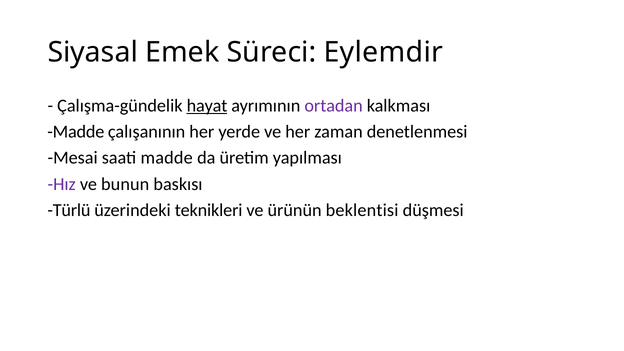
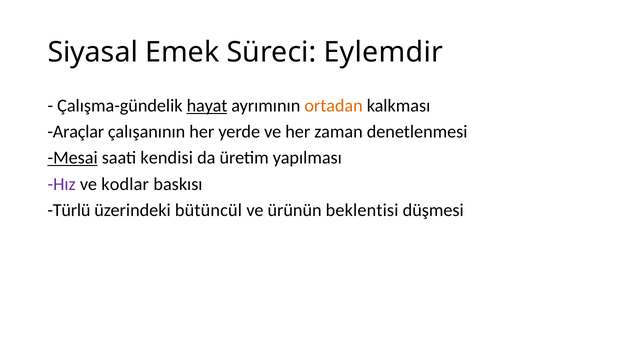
ortadan colour: purple -> orange
Madde at (76, 132): Madde -> Araçlar
Mesai underline: none -> present
saati madde: madde -> kendisi
bunun: bunun -> kodlar
teknikleri: teknikleri -> bütüncül
